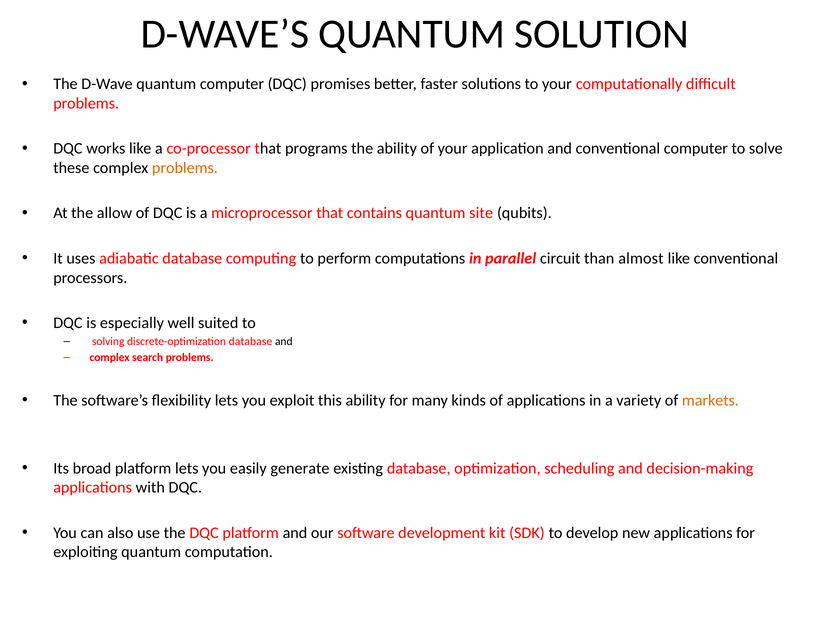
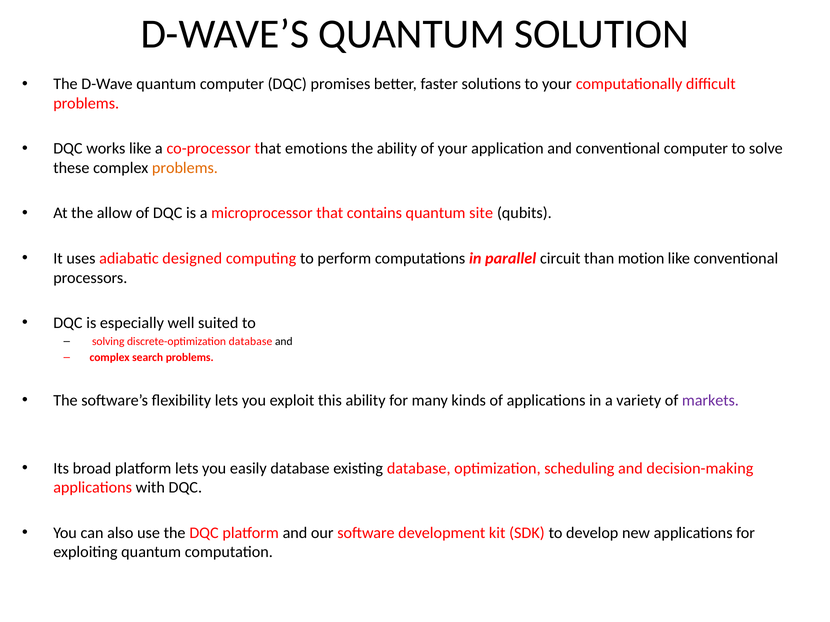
programs: programs -> emotions
adiabatic database: database -> designed
almost: almost -> motion
markets colour: orange -> purple
easily generate: generate -> database
